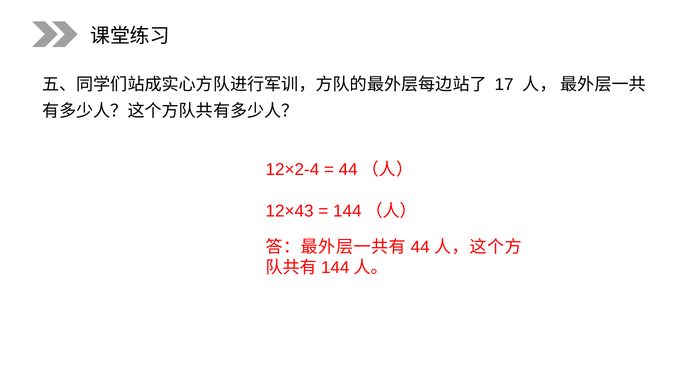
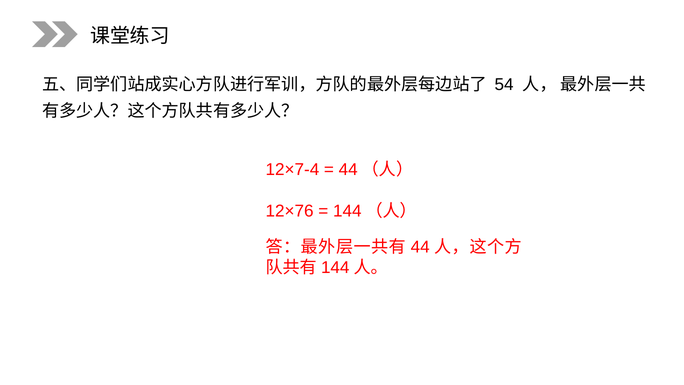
17: 17 -> 54
12×2-4: 12×2-4 -> 12×7-4
12×43: 12×43 -> 12×76
